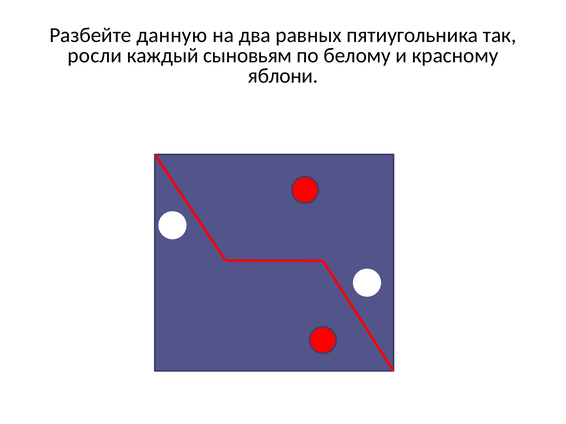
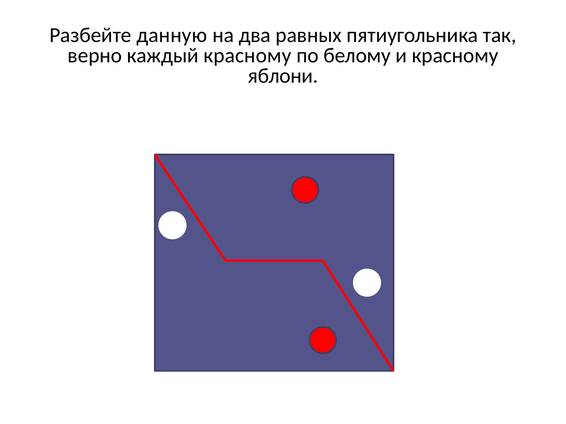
росли: росли -> верно
каждый сыновьям: сыновьям -> красному
